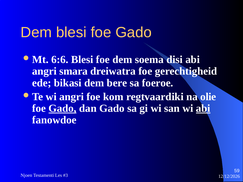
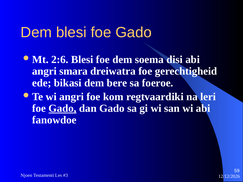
6:6: 6:6 -> 2:6
olie: olie -> leri
abi at (203, 108) underline: present -> none
